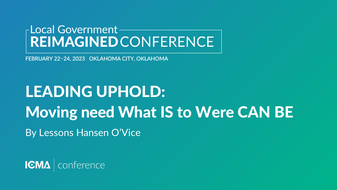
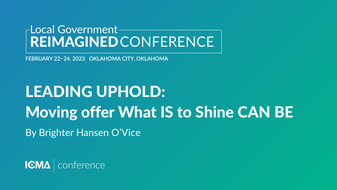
need: need -> offer
Were: Were -> Shine
Lessons: Lessons -> Brighter
